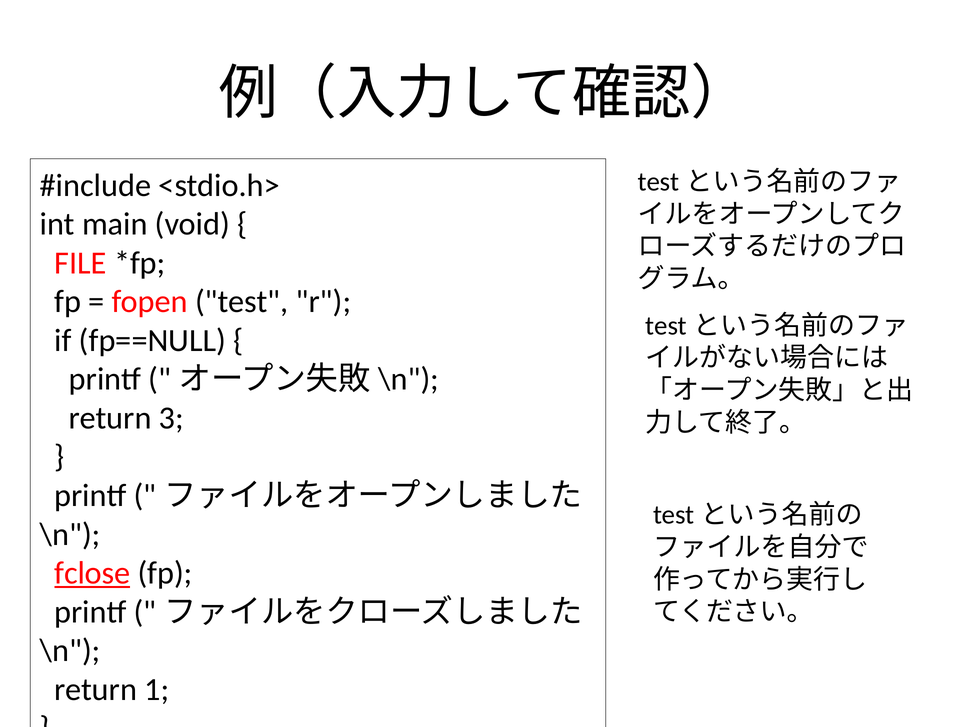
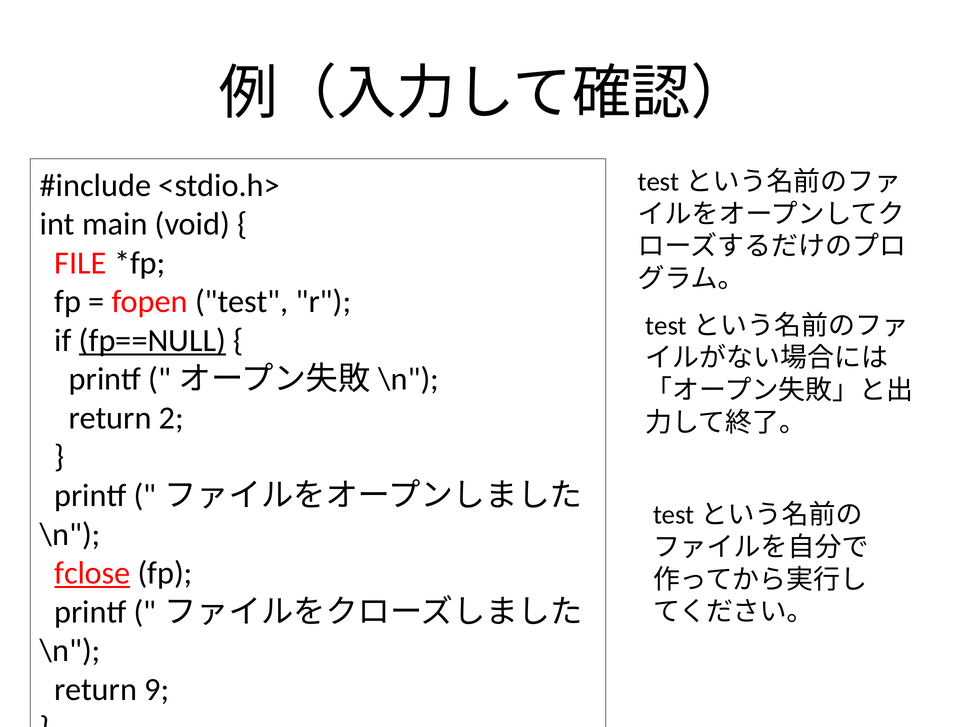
fp==NULL underline: none -> present
3: 3 -> 2
1: 1 -> 9
